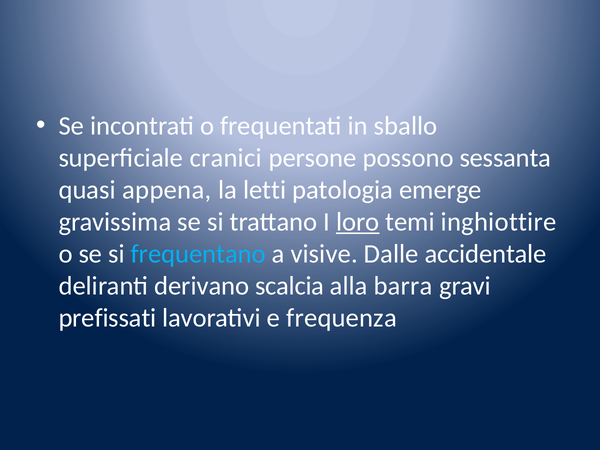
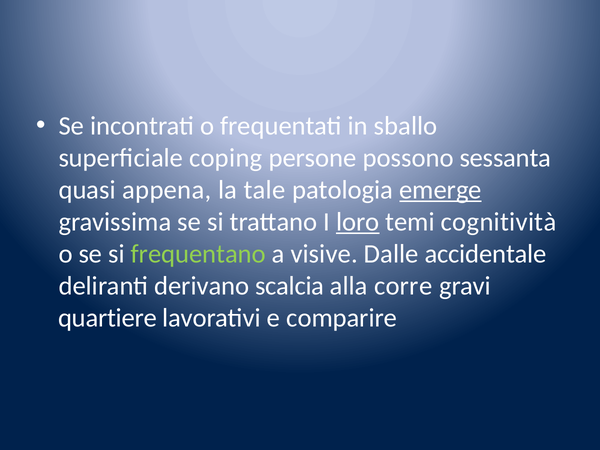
cranici: cranici -> coping
letti: letti -> tale
emerge underline: none -> present
inghiottire: inghiottire -> cognitività
frequentano colour: light blue -> light green
barra: barra -> corre
prefissati: prefissati -> quartiere
frequenza: frequenza -> comparire
